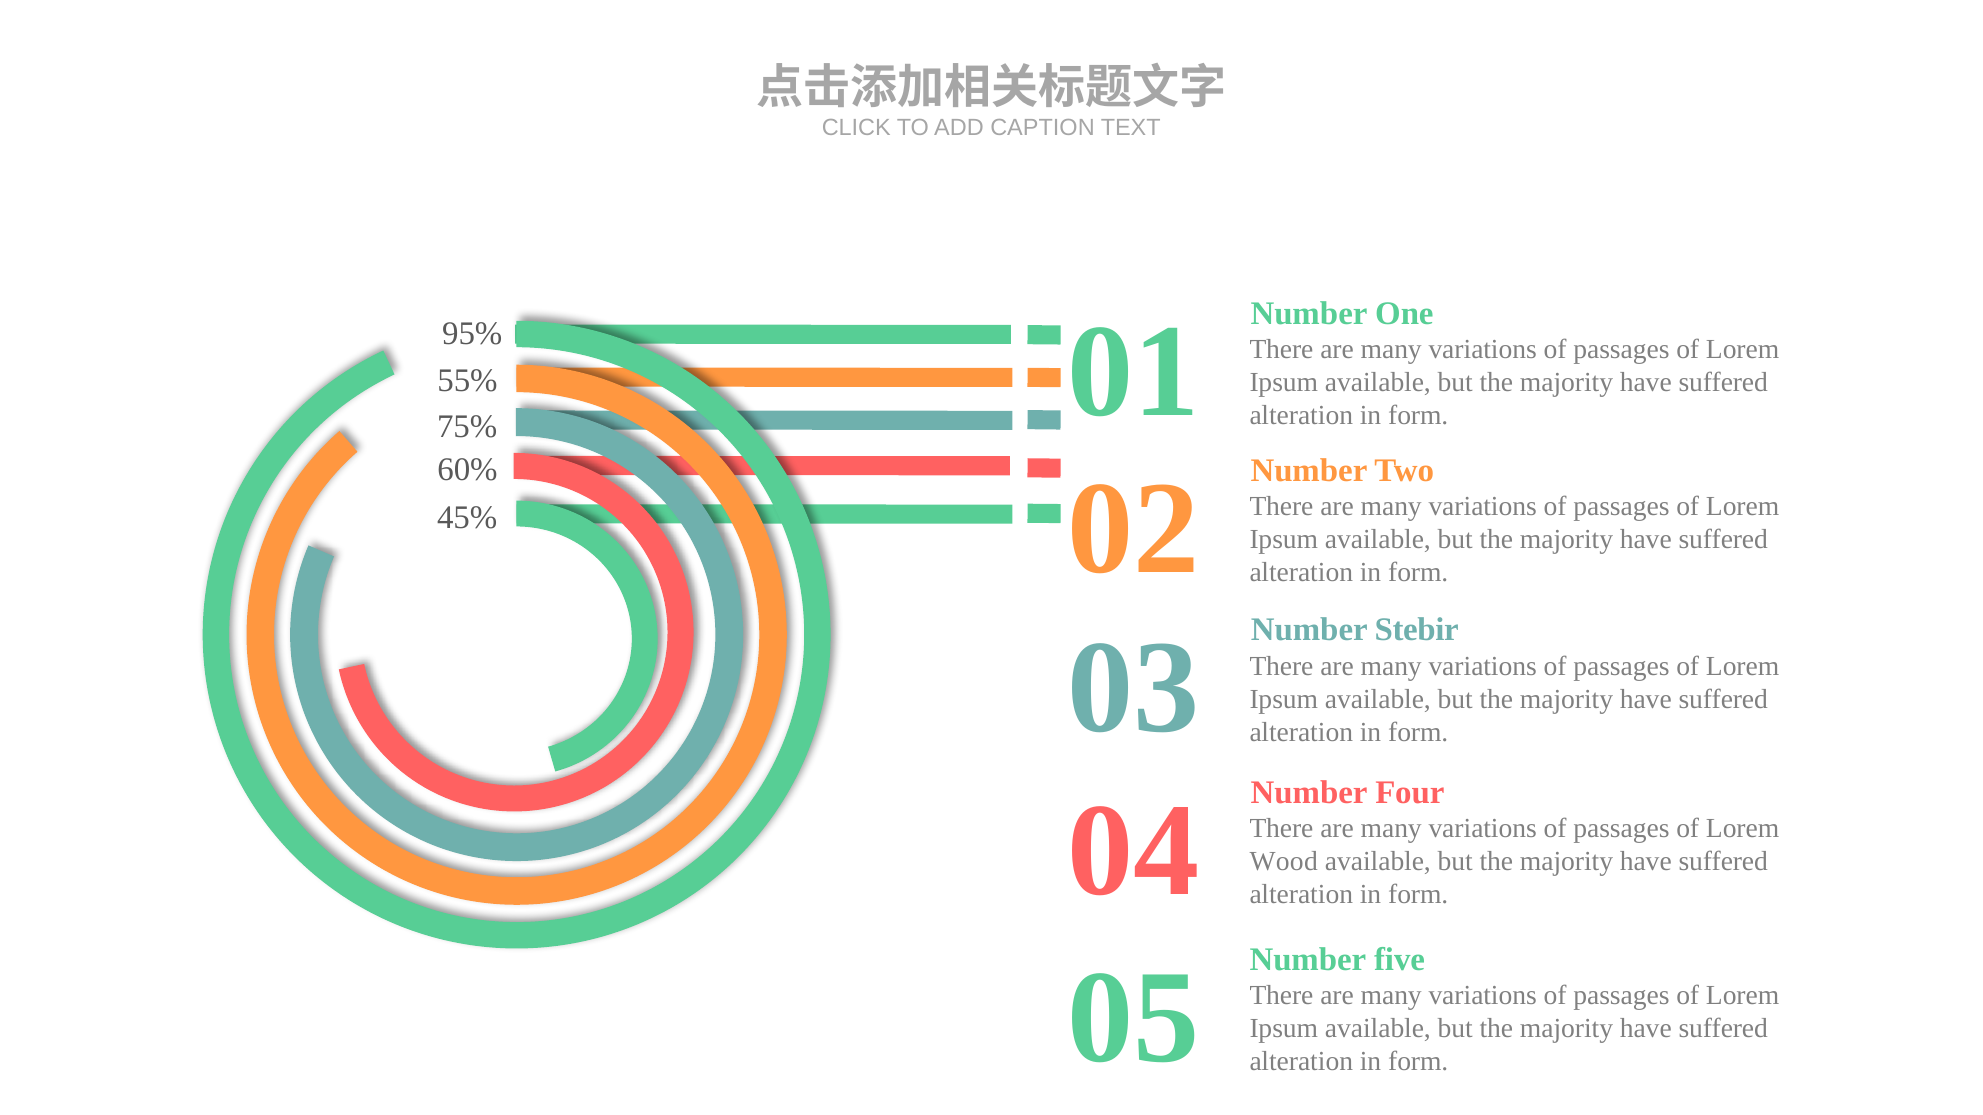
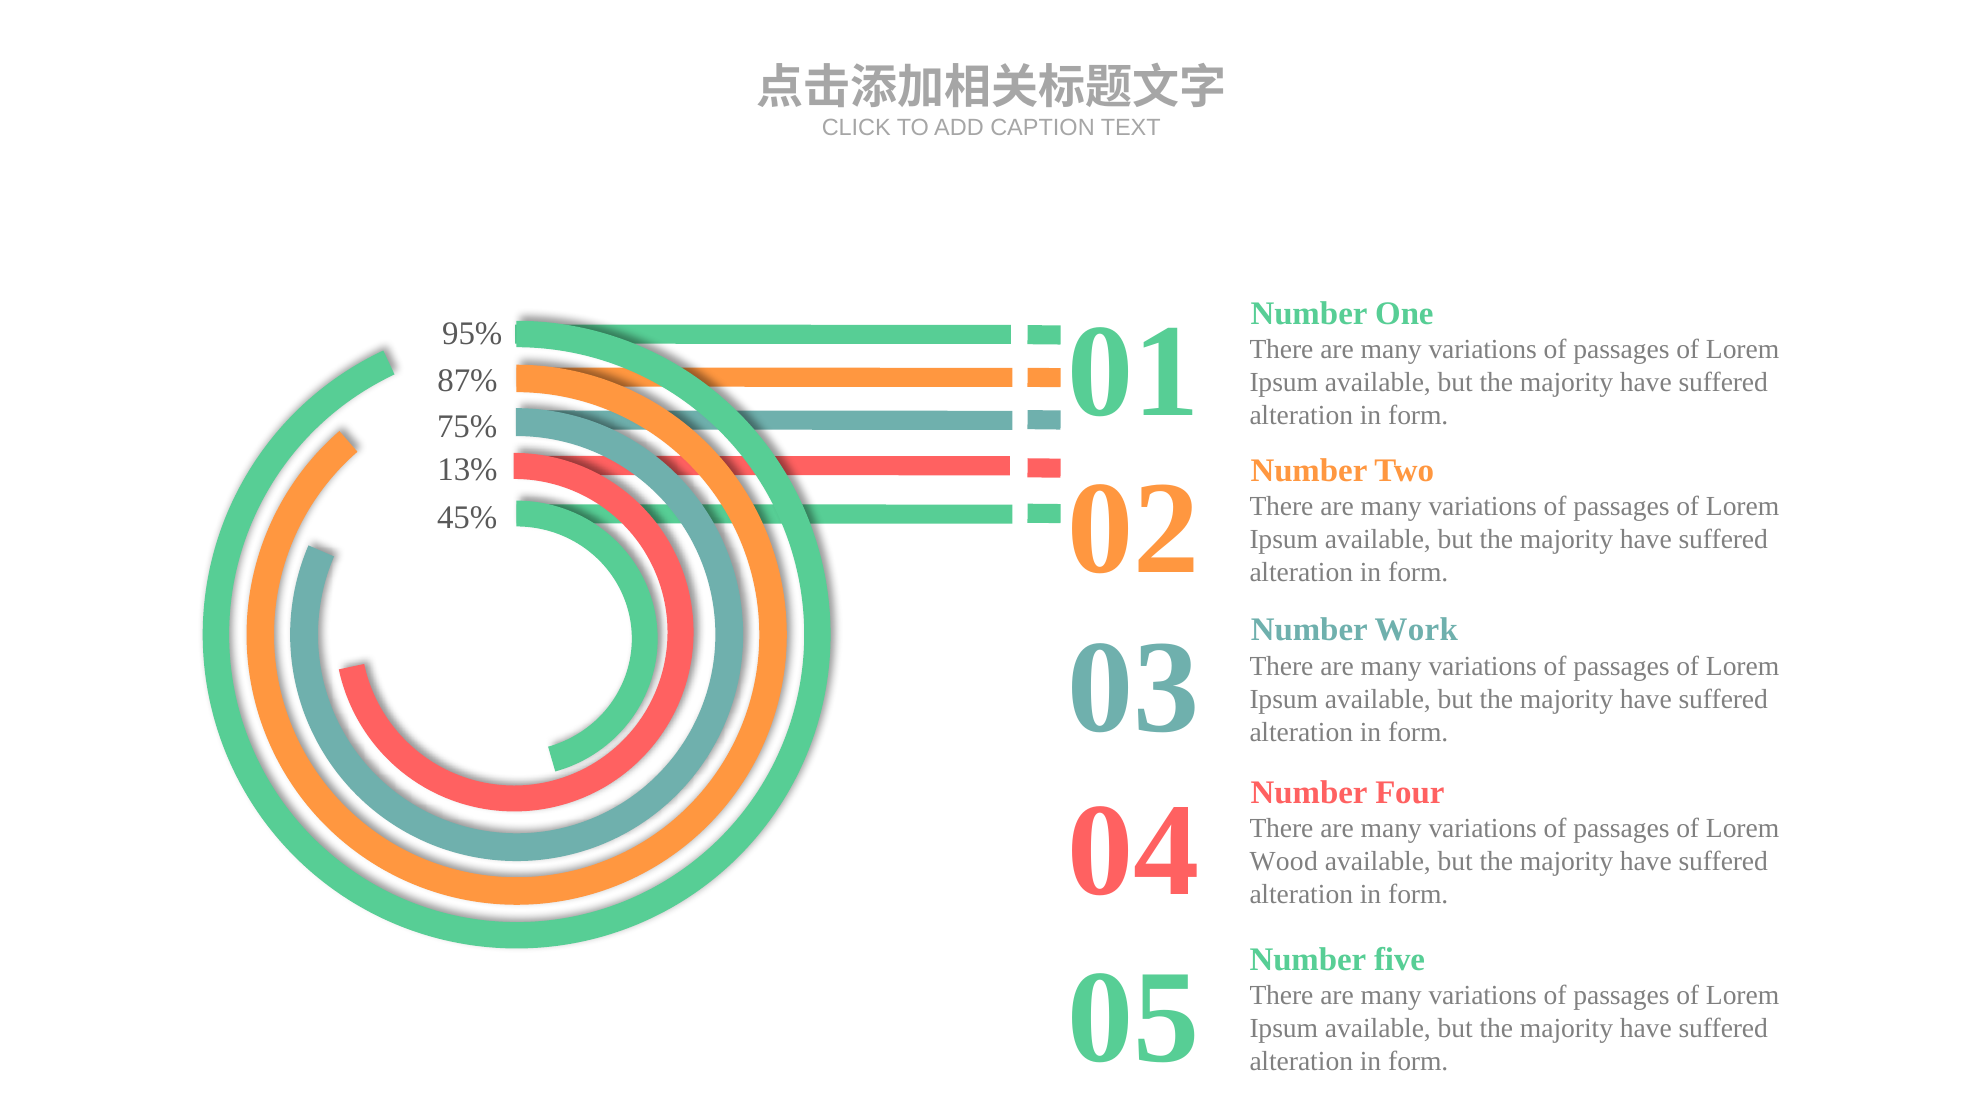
55%: 55% -> 87%
60%: 60% -> 13%
Stebir: Stebir -> Work
